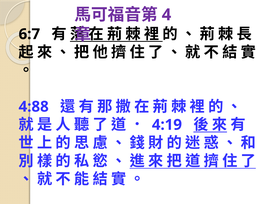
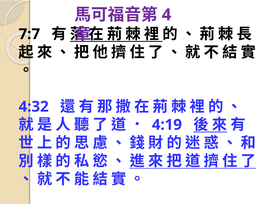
6:7: 6:7 -> 7:7
4:88: 4:88 -> 4:32
